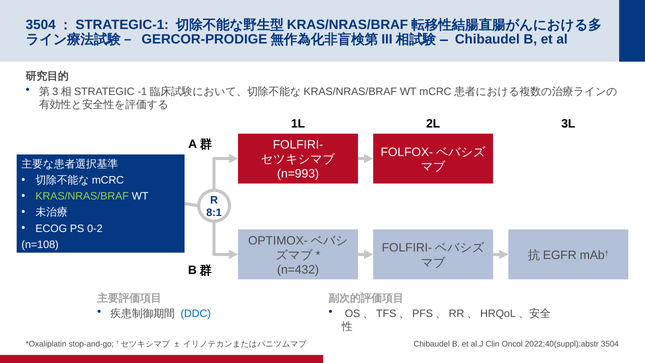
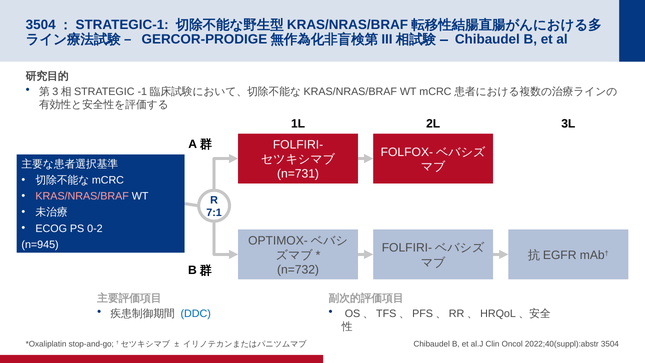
n=993: n=993 -> n=731
KRAS/NRAS/BRAF colour: light green -> pink
8:1: 8:1 -> 7:1
n=108: n=108 -> n=945
n=432: n=432 -> n=732
